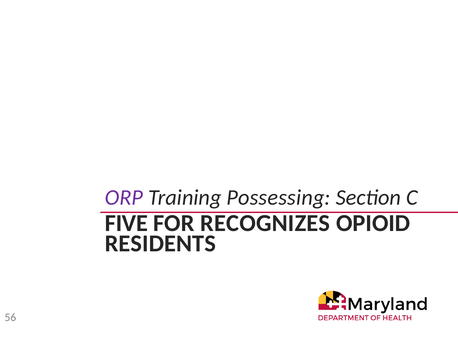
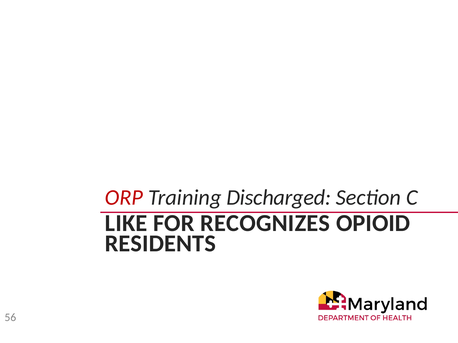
ORP colour: purple -> red
Possessing: Possessing -> Discharged
FIVE: FIVE -> LIKE
